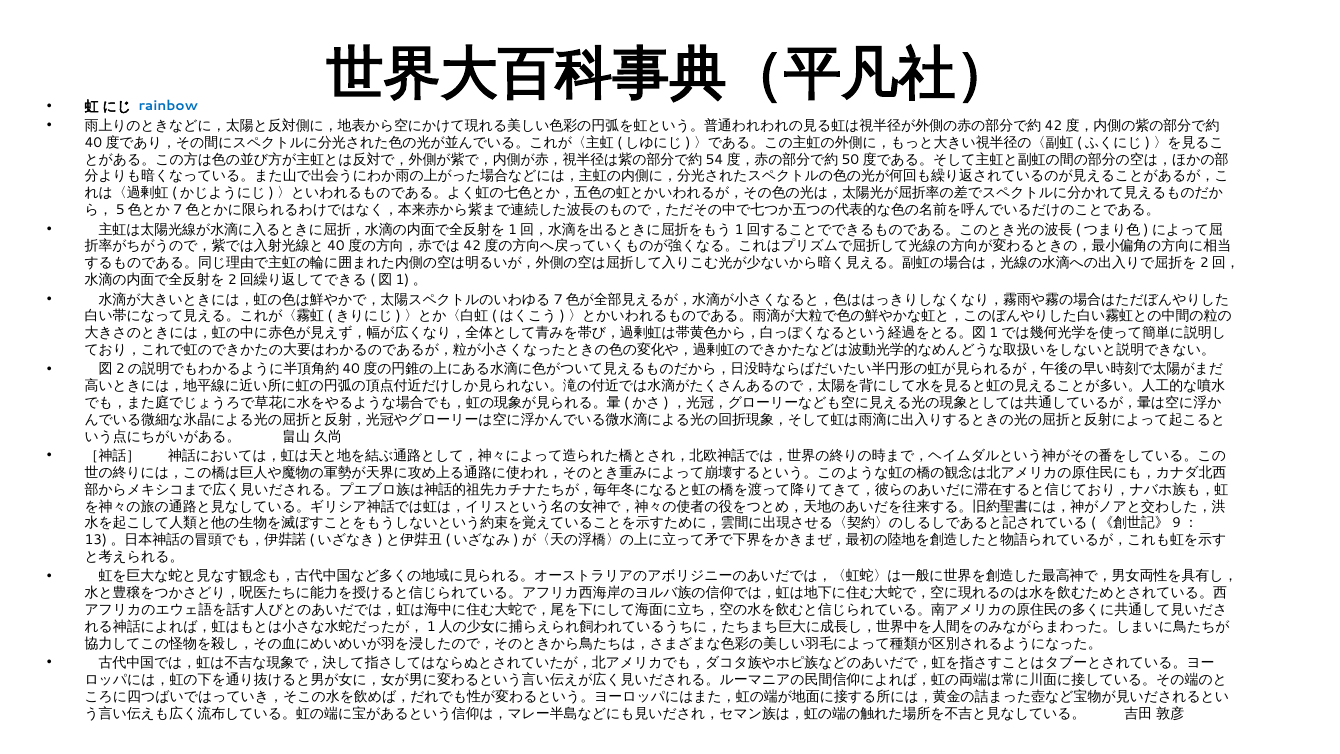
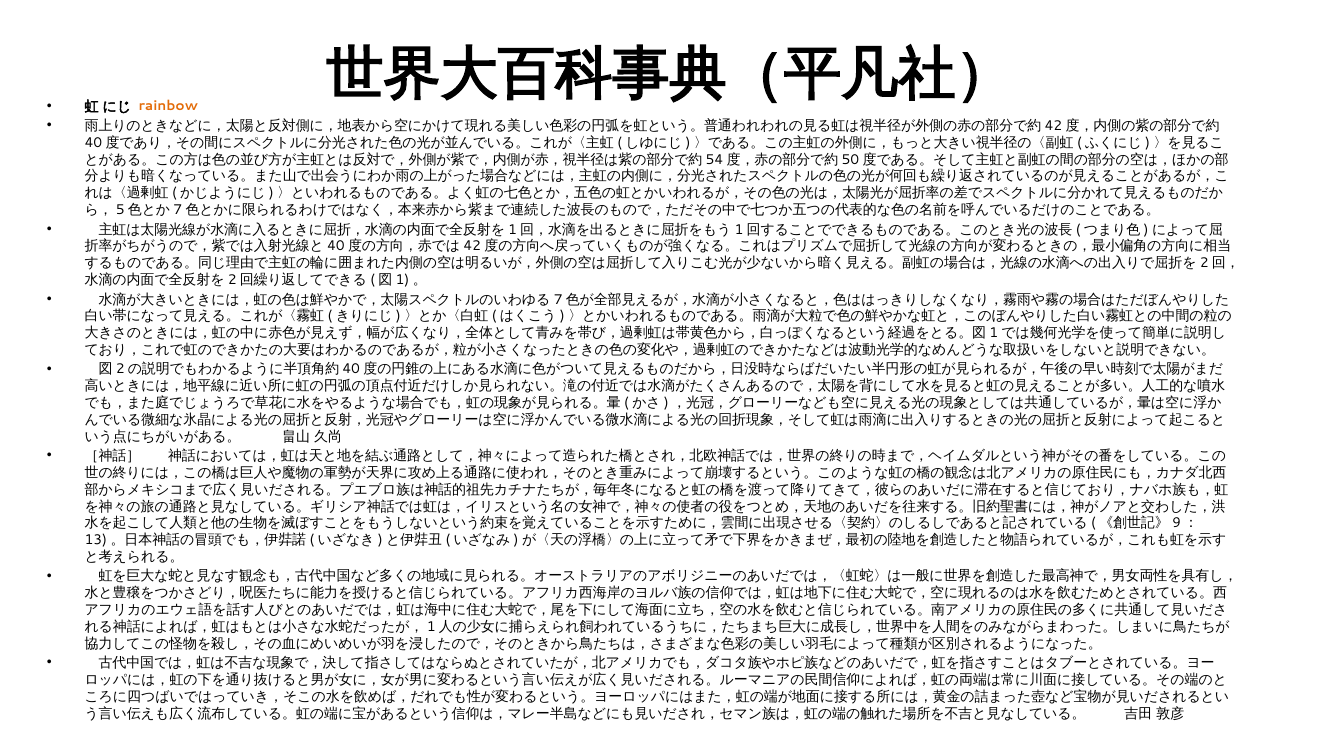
rainbow colour: blue -> orange
